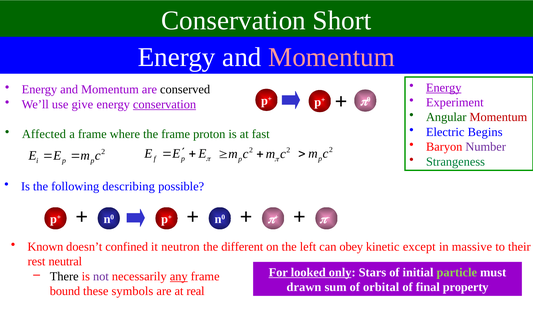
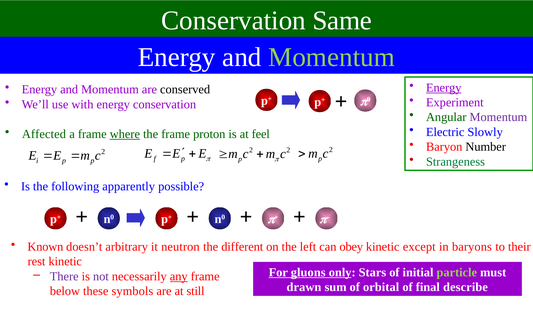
Short: Short -> Same
Momentum at (332, 57) colour: pink -> light green
give: give -> with
conservation at (165, 104) underline: present -> none
Momentum at (498, 117) colour: red -> purple
Begins: Begins -> Slowly
where underline: none -> present
fast: fast -> feel
Number colour: purple -> black
describing: describing -> apparently
confined: confined -> arbitrary
massive: massive -> baryons
rest neutral: neutral -> kinetic
looked: looked -> gluons
There colour: black -> purple
property: property -> describe
bound: bound -> below
real: real -> still
